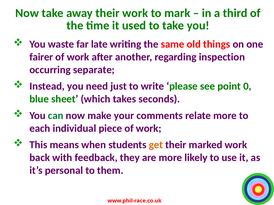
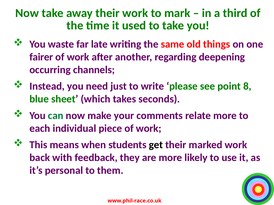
inspection: inspection -> deepening
separate: separate -> channels
0: 0 -> 8
get colour: orange -> black
